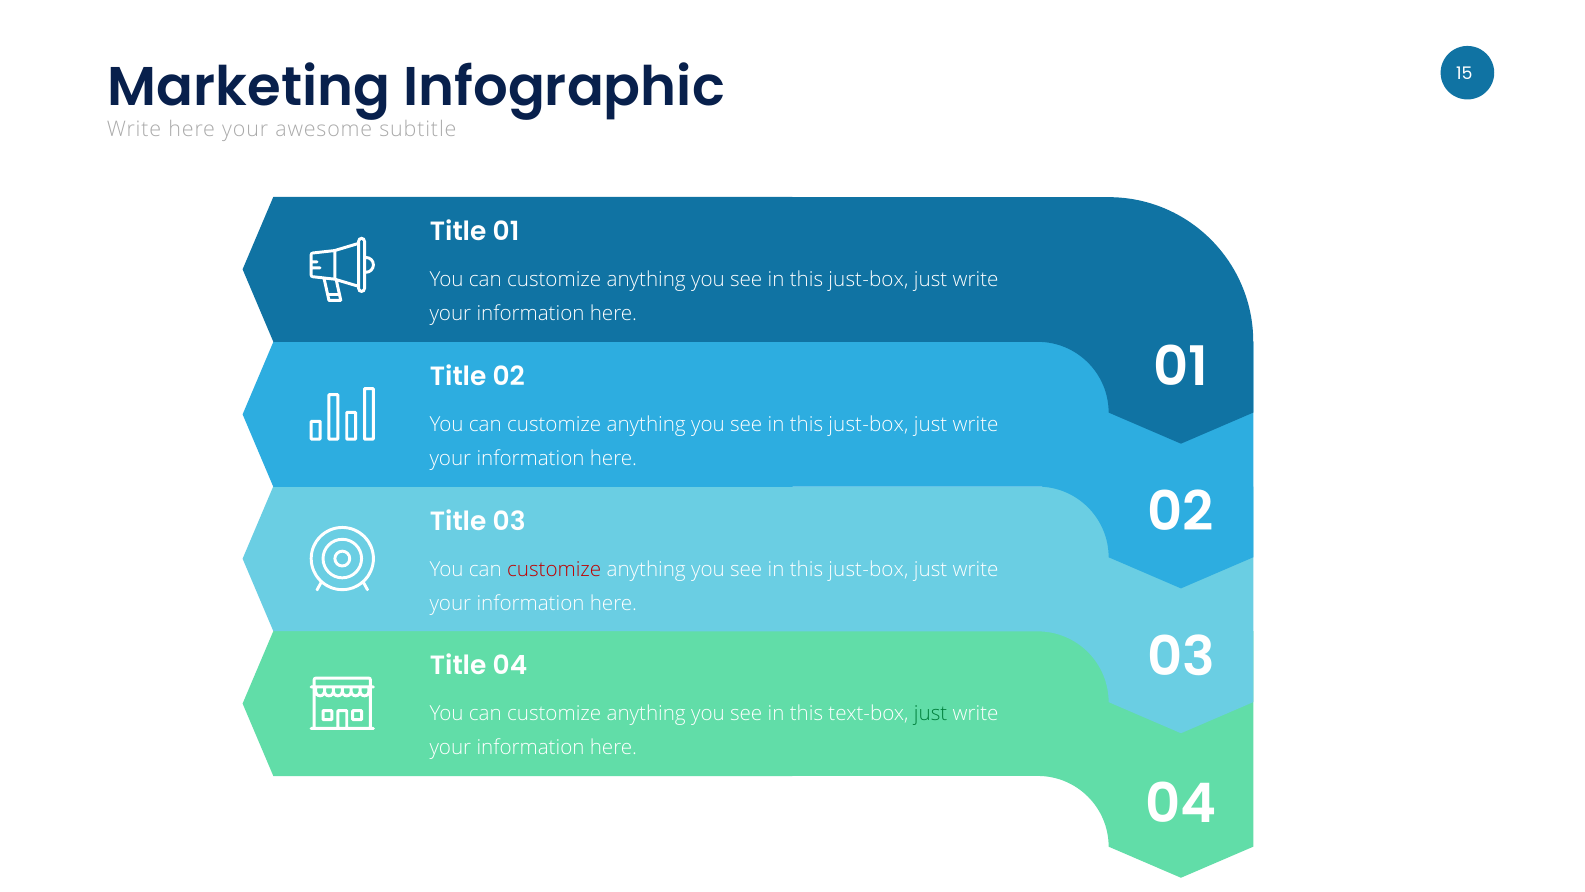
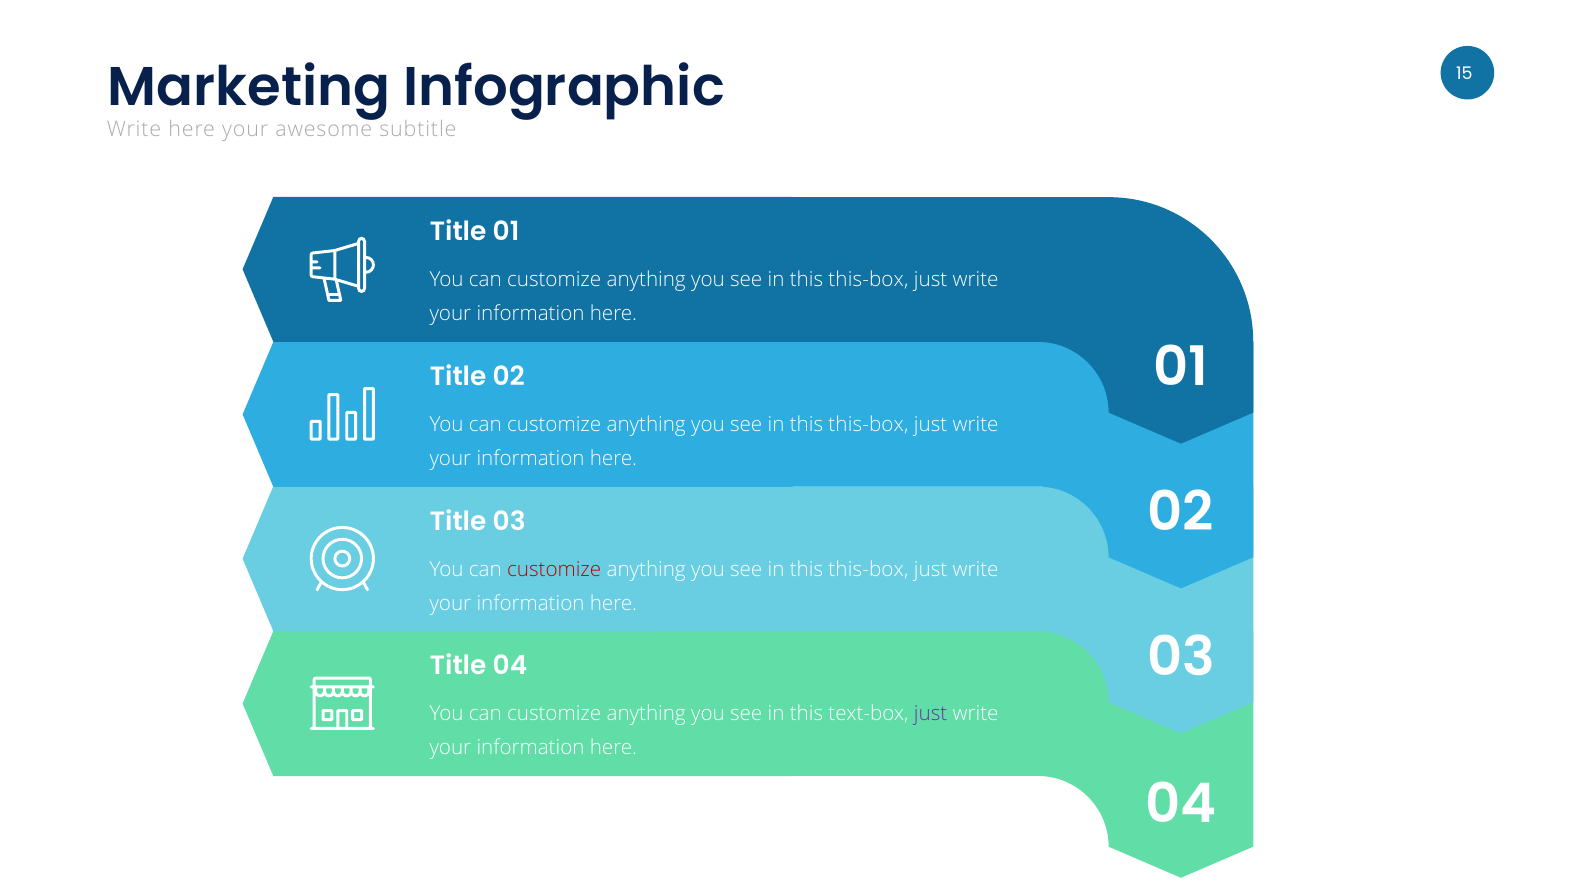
just-box at (868, 280): just-box -> this-box
just-box at (868, 424): just-box -> this-box
just-box at (868, 569): just-box -> this-box
just at (931, 713) colour: green -> purple
